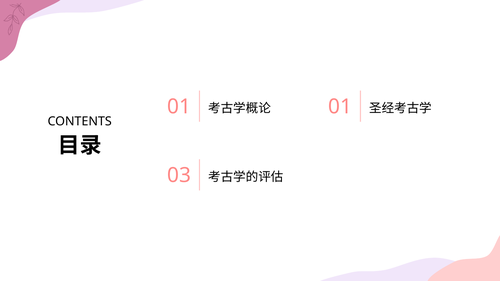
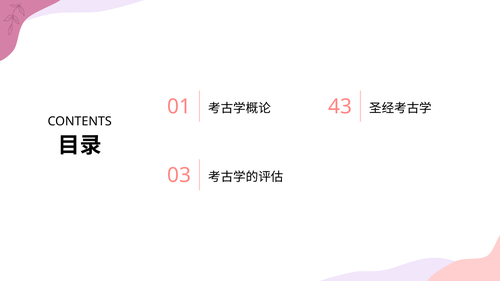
01 at (340, 107): 01 -> 43
